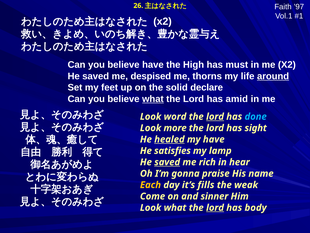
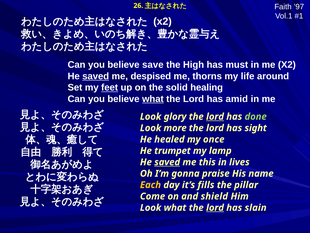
believe have: have -> save
saved at (96, 76) underline: none -> present
around underline: present -> none
feet underline: none -> present
declare: declare -> healing
word: word -> glory
done colour: light blue -> light green
healed underline: present -> none
my have: have -> once
satisfies: satisfies -> trumpet
rich: rich -> this
hear: hear -> lives
weak: weak -> pillar
sinner: sinner -> shield
body: body -> slain
